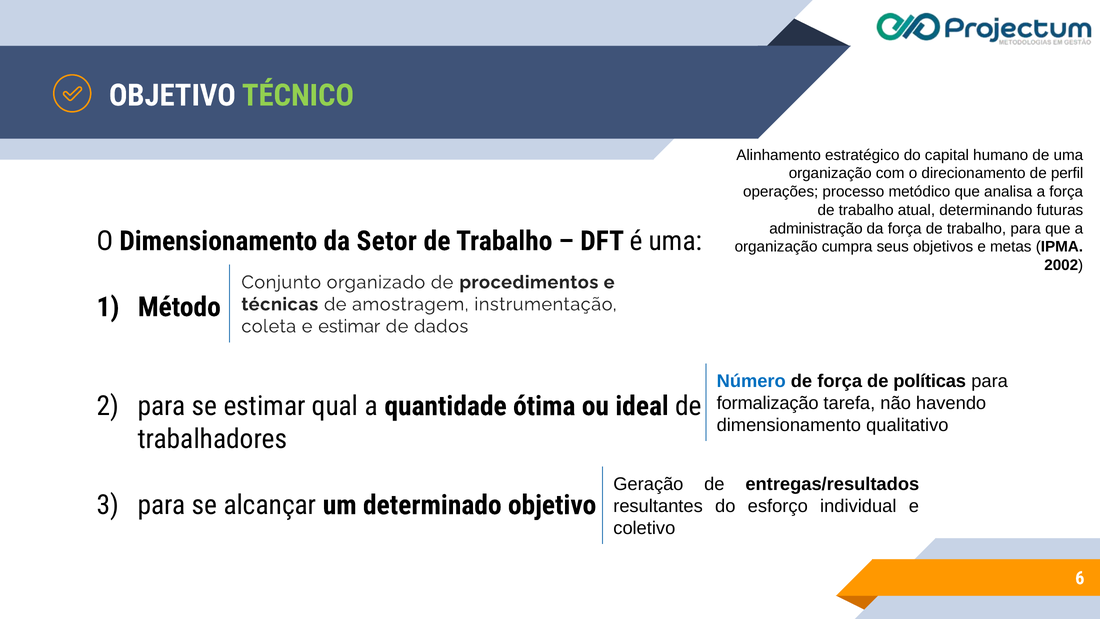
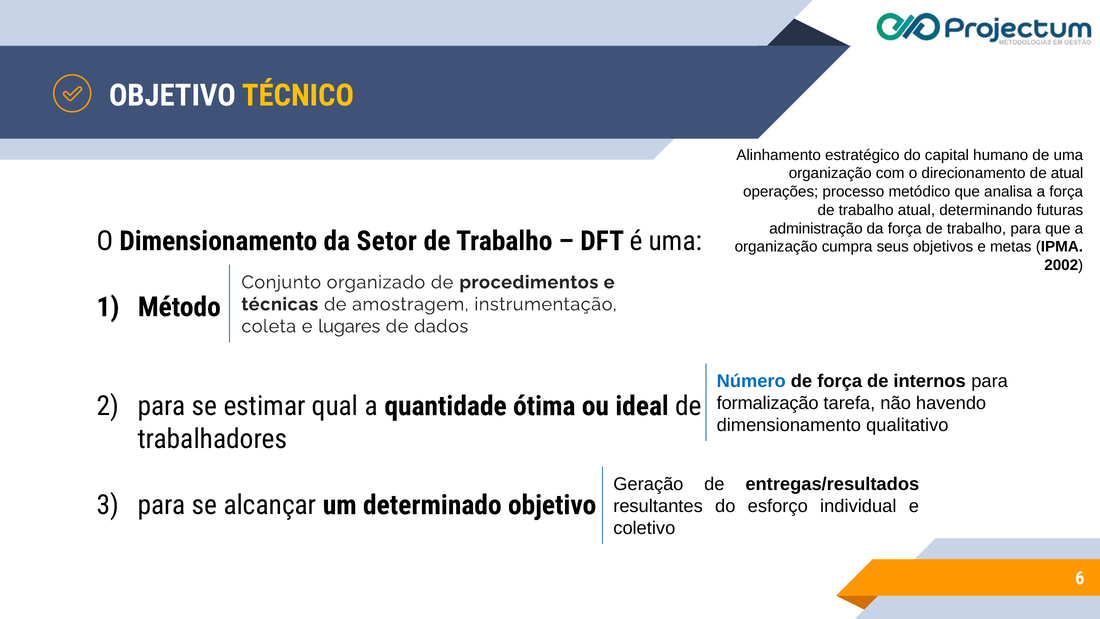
TÉCNICO colour: light green -> yellow
de perfil: perfil -> atual
e estimar: estimar -> lugares
políticas: políticas -> internos
